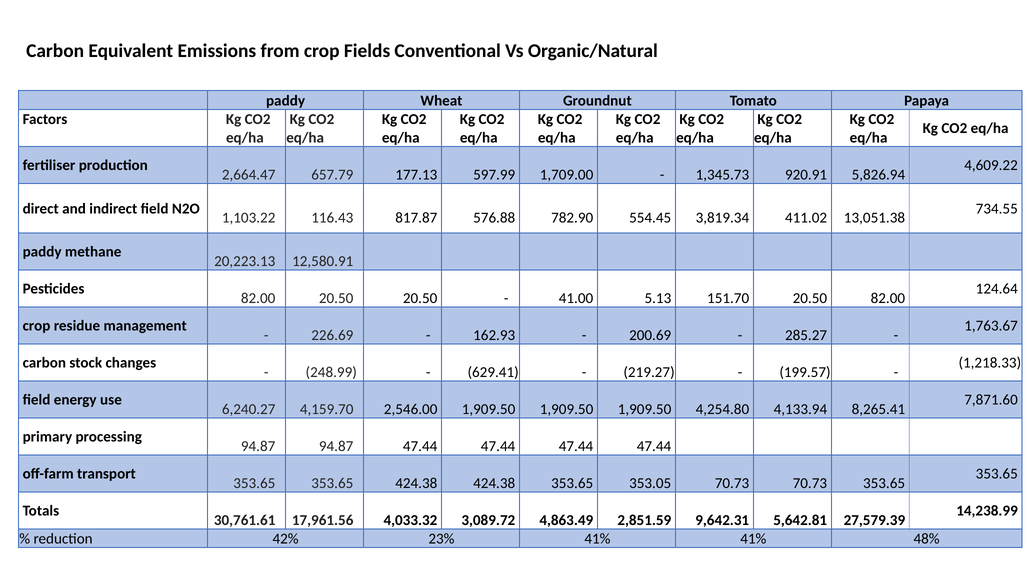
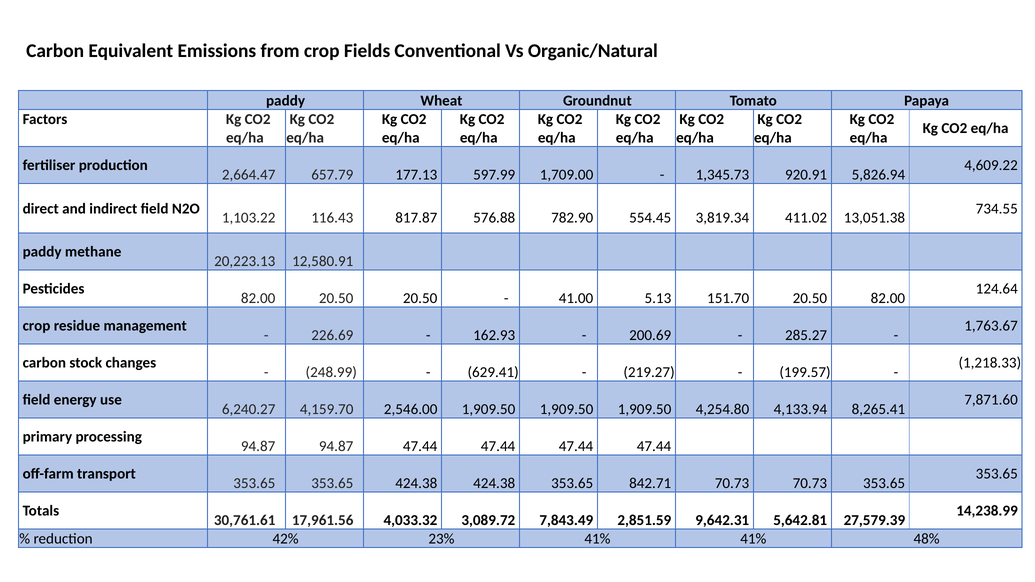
353.05: 353.05 -> 842.71
4,863.49: 4,863.49 -> 7,843.49
